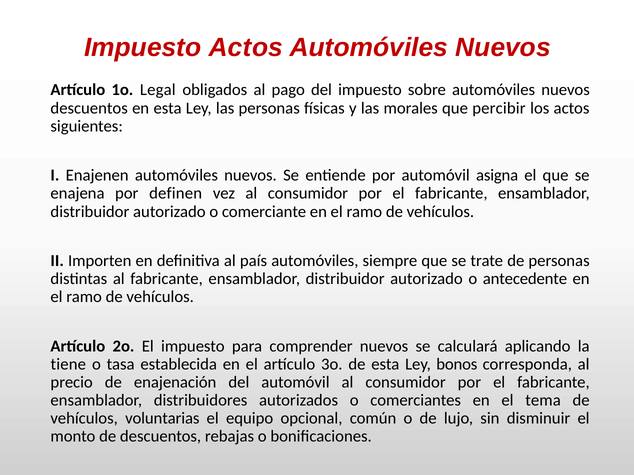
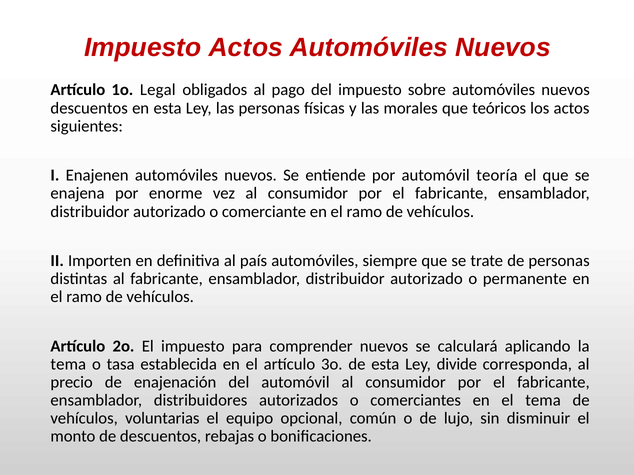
percibir: percibir -> teóricos
asigna: asigna -> teoría
definen: definen -> enorme
antecedente: antecedente -> permanente
tiene at (68, 365): tiene -> tema
bonos: bonos -> divide
